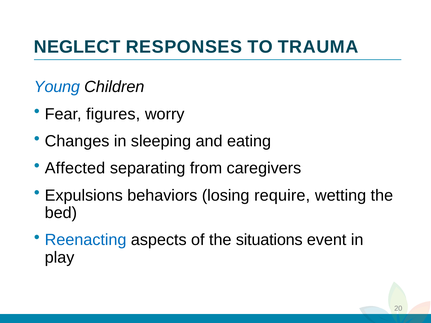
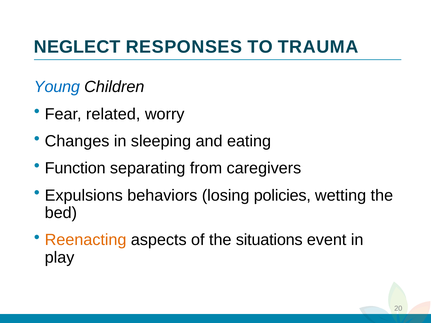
figures: figures -> related
Affected: Affected -> Function
require: require -> policies
Reenacting colour: blue -> orange
